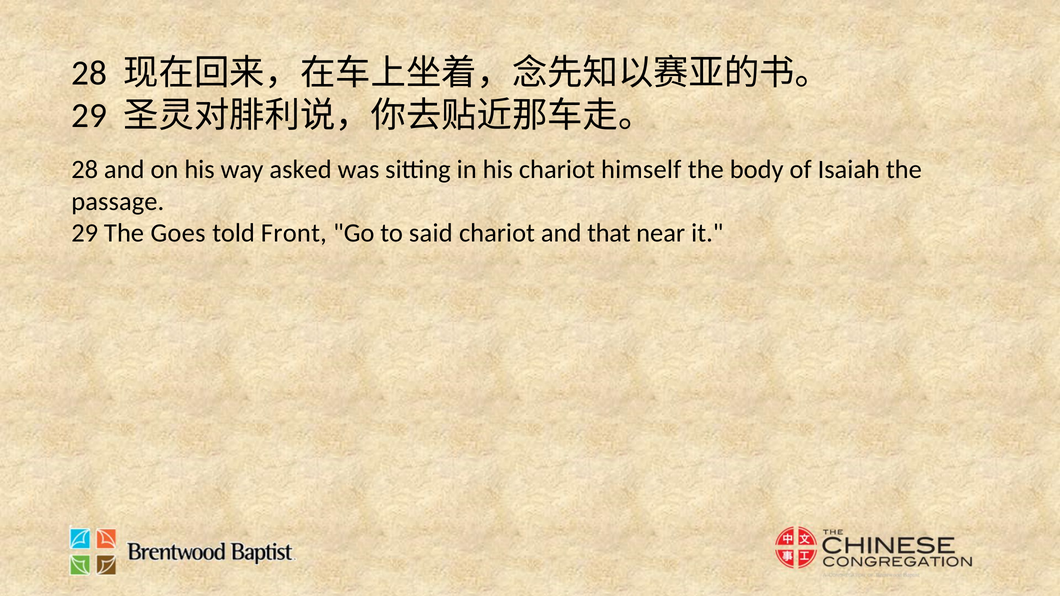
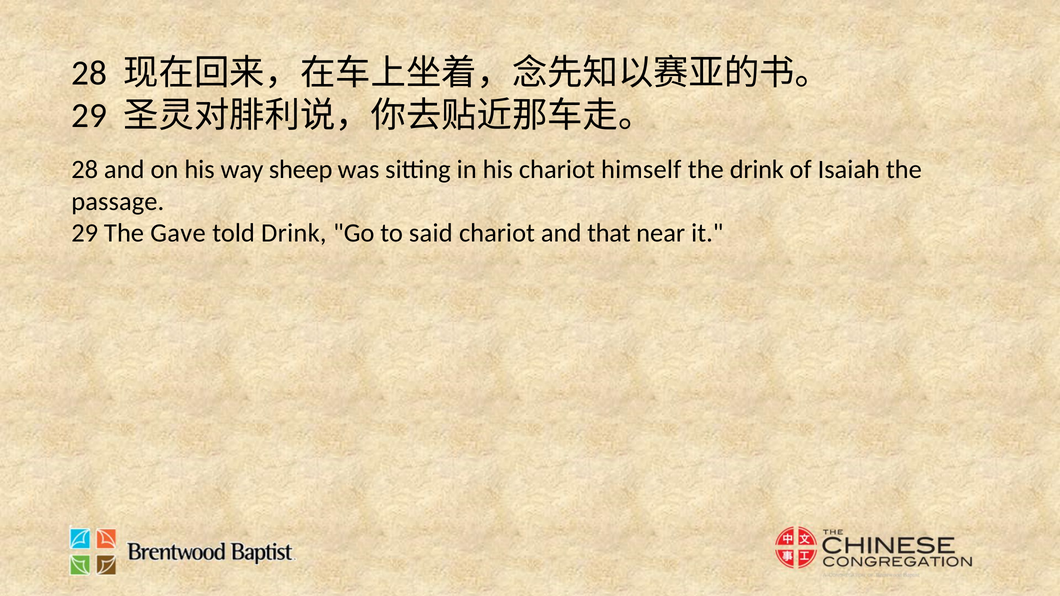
asked: asked -> sheep
the body: body -> drink
Goes: Goes -> Gave
told Front: Front -> Drink
